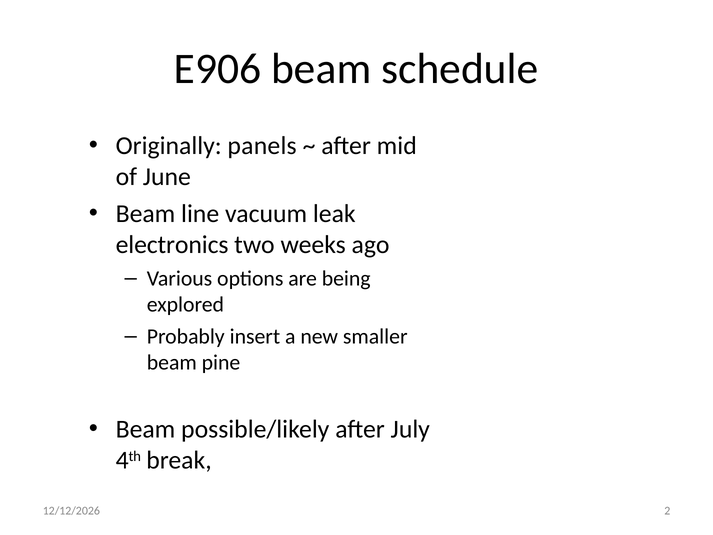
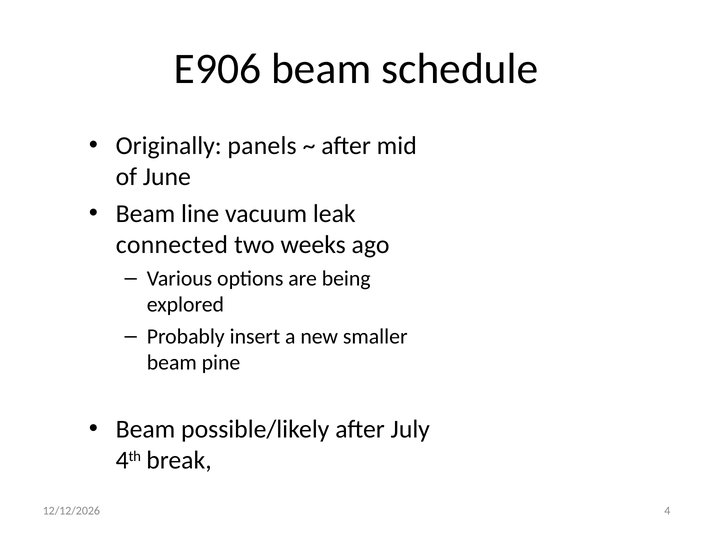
electronics: electronics -> connected
2: 2 -> 4
